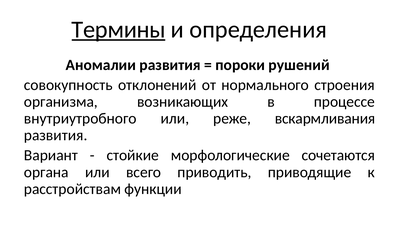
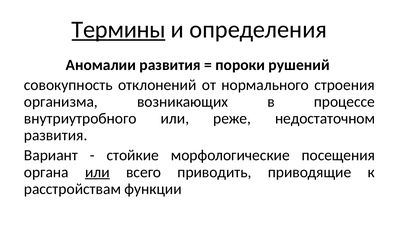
вскармливания: вскармливания -> недостаточном
сочетаются: сочетаются -> посещения
или at (97, 172) underline: none -> present
